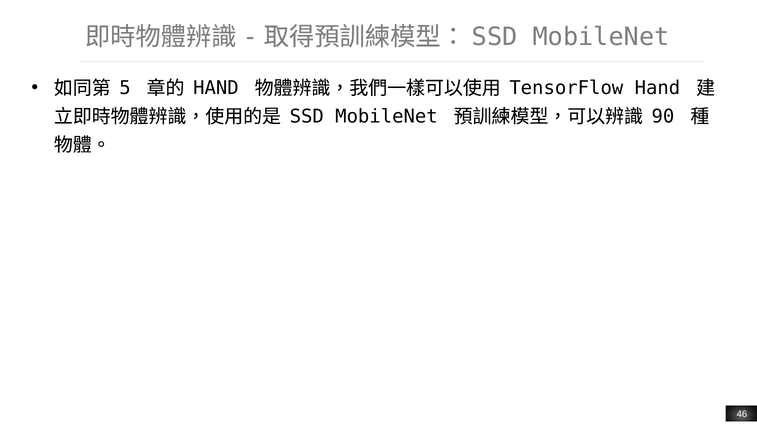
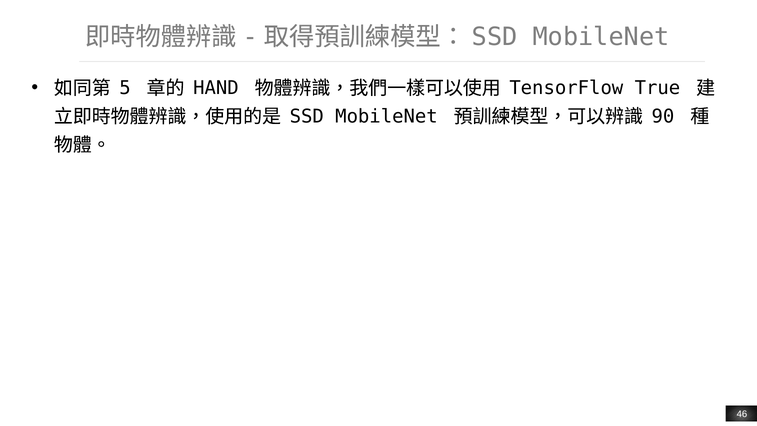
TensorFlow Hand: Hand -> True
